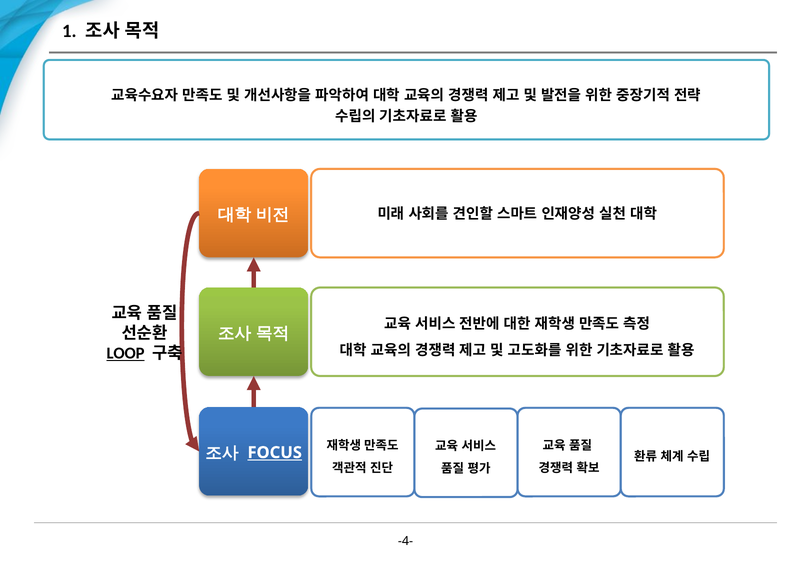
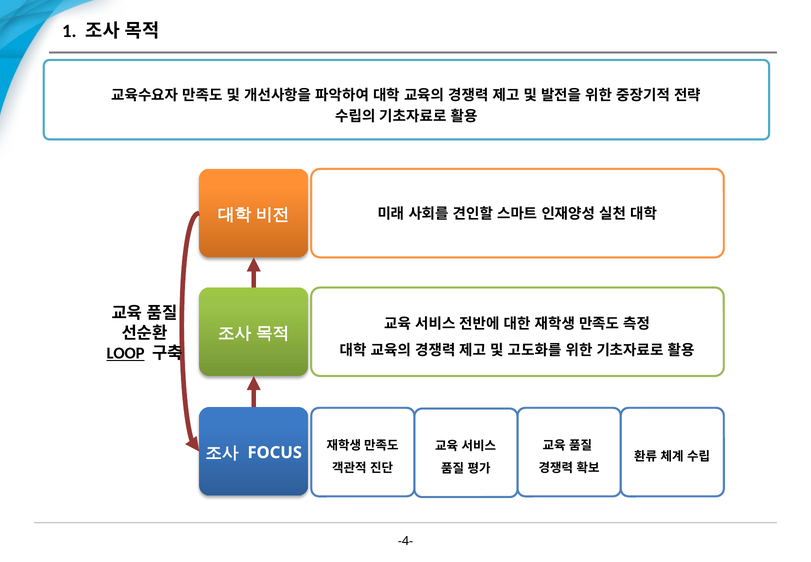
FOCUS underline: present -> none
